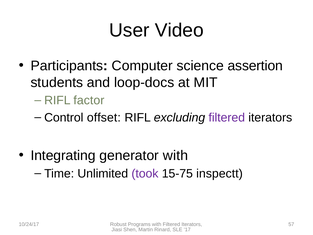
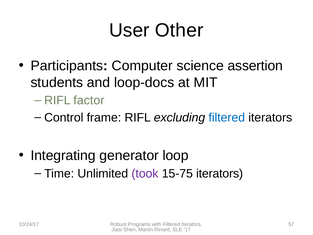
Video: Video -> Other
offset: offset -> frame
filtered at (227, 117) colour: purple -> blue
generator with: with -> loop
15-75 inspectt: inspectt -> iterators
